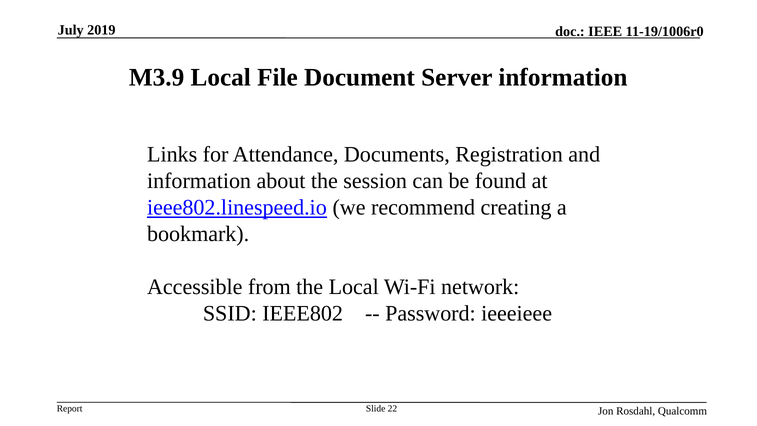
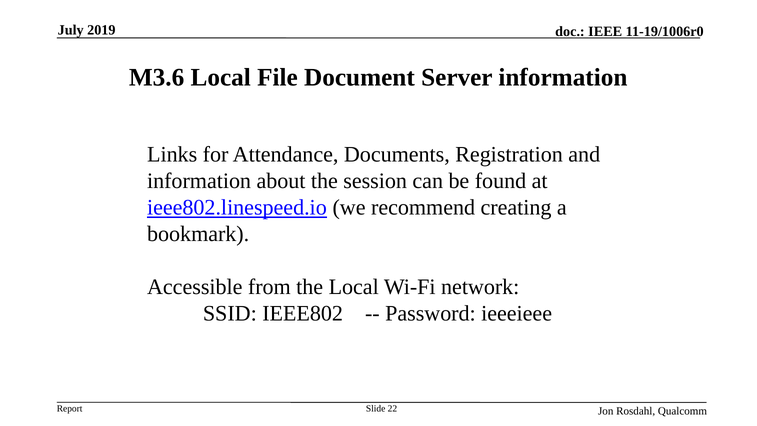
M3.9: M3.9 -> M3.6
